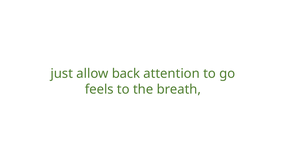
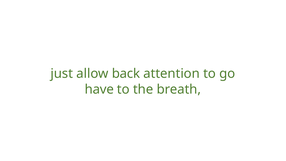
feels: feels -> have
